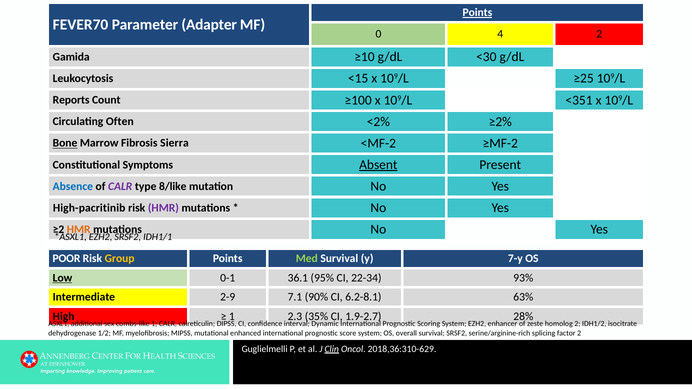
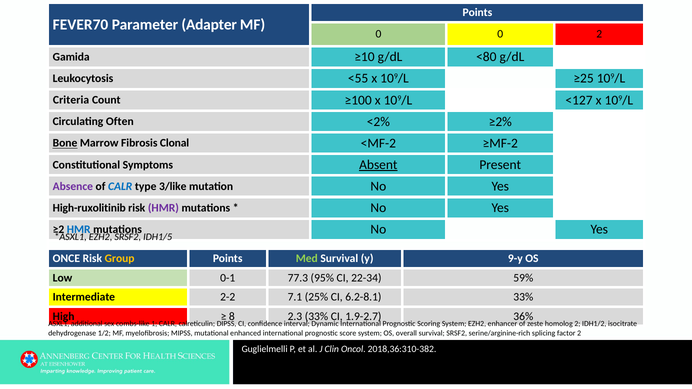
Points at (477, 13) underline: present -> none
0 4: 4 -> 0
<30: <30 -> <80
<15: <15 -> <55
Reports: Reports -> Criteria
<351: <351 -> <127
Sierra: Sierra -> Clonal
Absence colour: blue -> purple
CALR at (120, 186) colour: purple -> blue
8/like: 8/like -> 3/like
High-pacritinib: High-pacritinib -> High-ruxolitinib
HMR at (79, 230) colour: orange -> blue
IDH1/1: IDH1/1 -> IDH1/5
POOR: POOR -> ONCE
7-y: 7-y -> 9-y
Low underline: present -> none
36.1: 36.1 -> 77.3
93%: 93% -> 59%
2-9: 2-9 -> 2-2
90%: 90% -> 25%
6.2-8.1 63%: 63% -> 33%
1 at (232, 317): 1 -> 8
2.3 35%: 35% -> 33%
28%: 28% -> 36%
Clin underline: present -> none
2018,36:310-629: 2018,36:310-629 -> 2018,36:310-382
